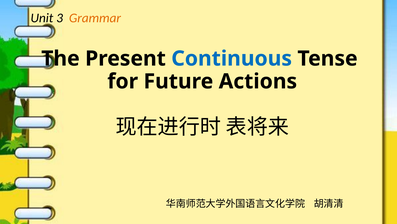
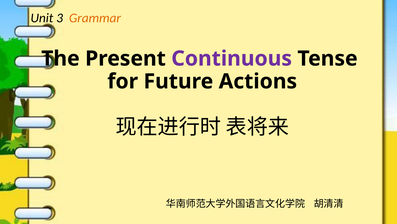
Continuous colour: blue -> purple
